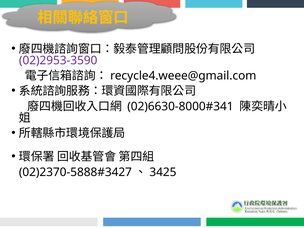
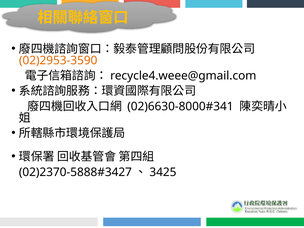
02)2953-3590 colour: purple -> orange
